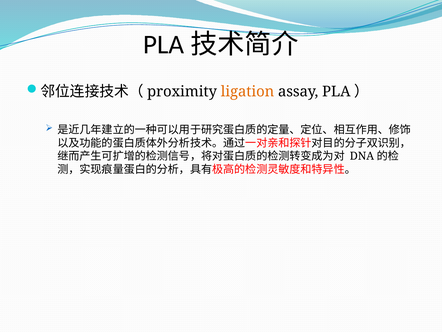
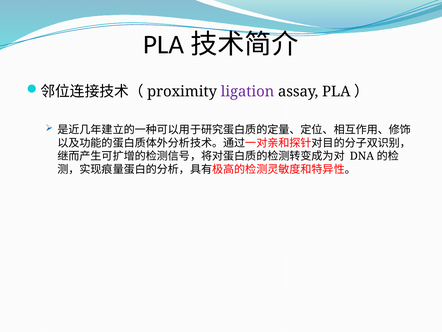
ligation colour: orange -> purple
